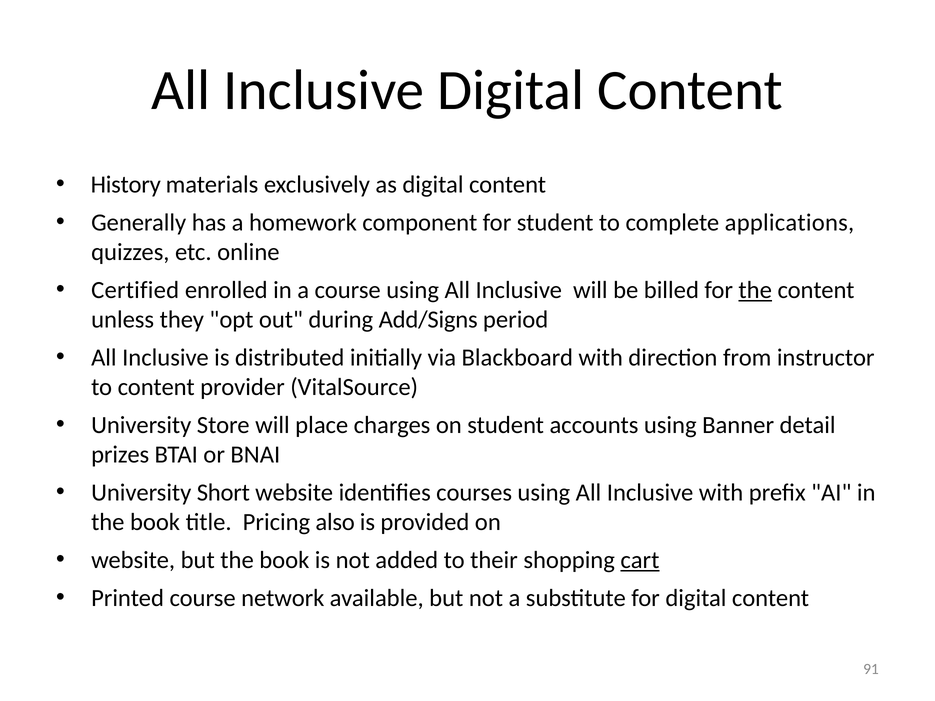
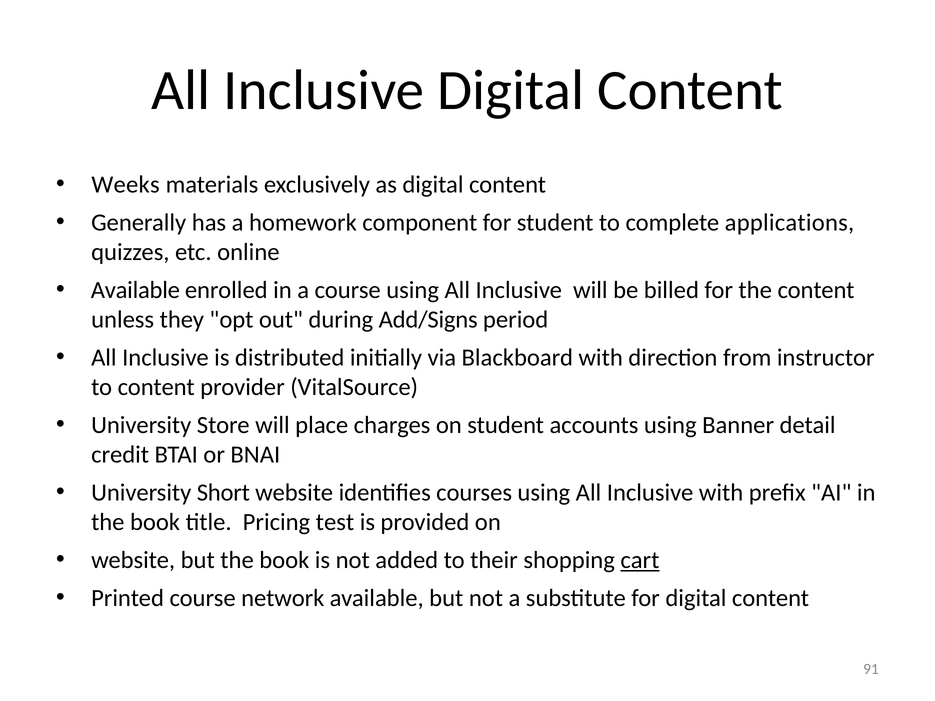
History: History -> Weeks
Certified at (135, 290): Certified -> Available
the at (755, 290) underline: present -> none
prizes: prizes -> credit
also: also -> test
